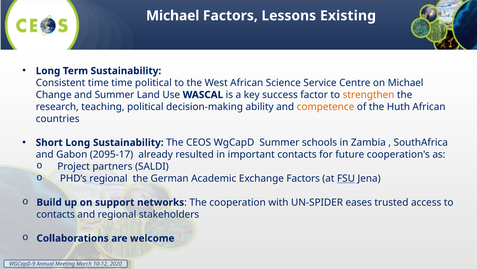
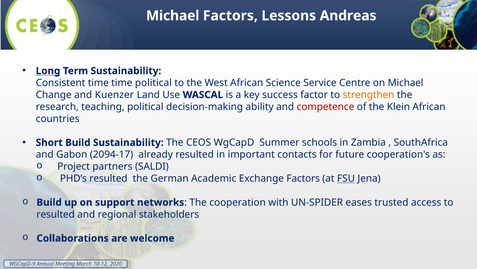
Existing: Existing -> Andreas
Long at (48, 71) underline: none -> present
and Summer: Summer -> Kuenzer
competence colour: orange -> red
Huth: Huth -> Klein
Short Long: Long -> Build
2095-17: 2095-17 -> 2094-17
PHD’s regional: regional -> resulted
contacts at (56, 214): contacts -> resulted
